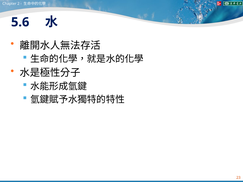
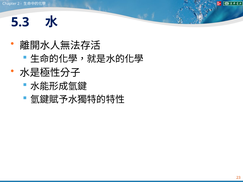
5.6: 5.6 -> 5.3
